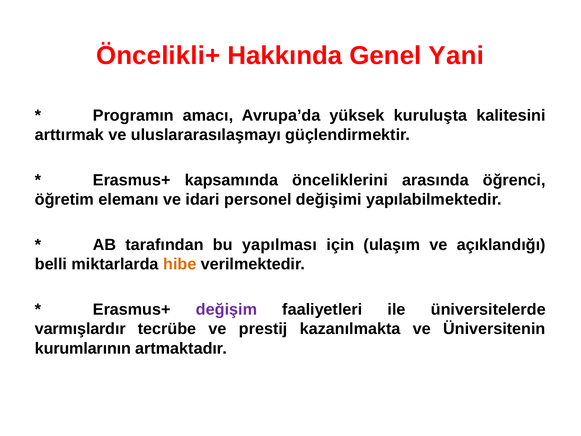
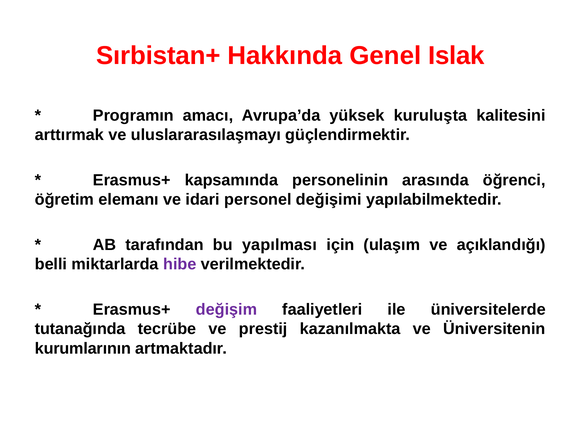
Öncelikli+: Öncelikli+ -> Sırbistan+
Yani: Yani -> Islak
önceliklerini: önceliklerini -> personelinin
hibe colour: orange -> purple
varmışlardır: varmışlardır -> tutanağında
